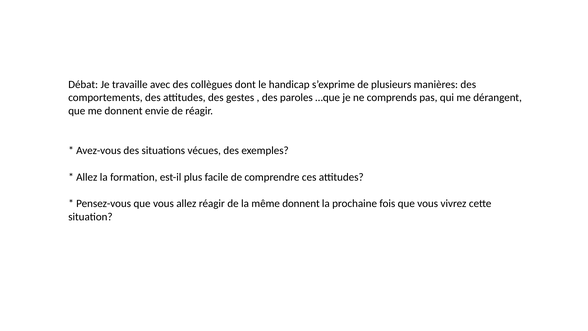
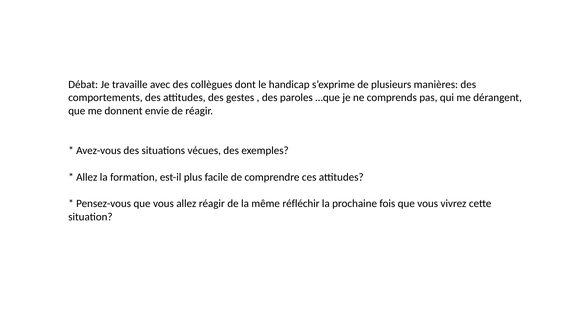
même donnent: donnent -> réfléchir
